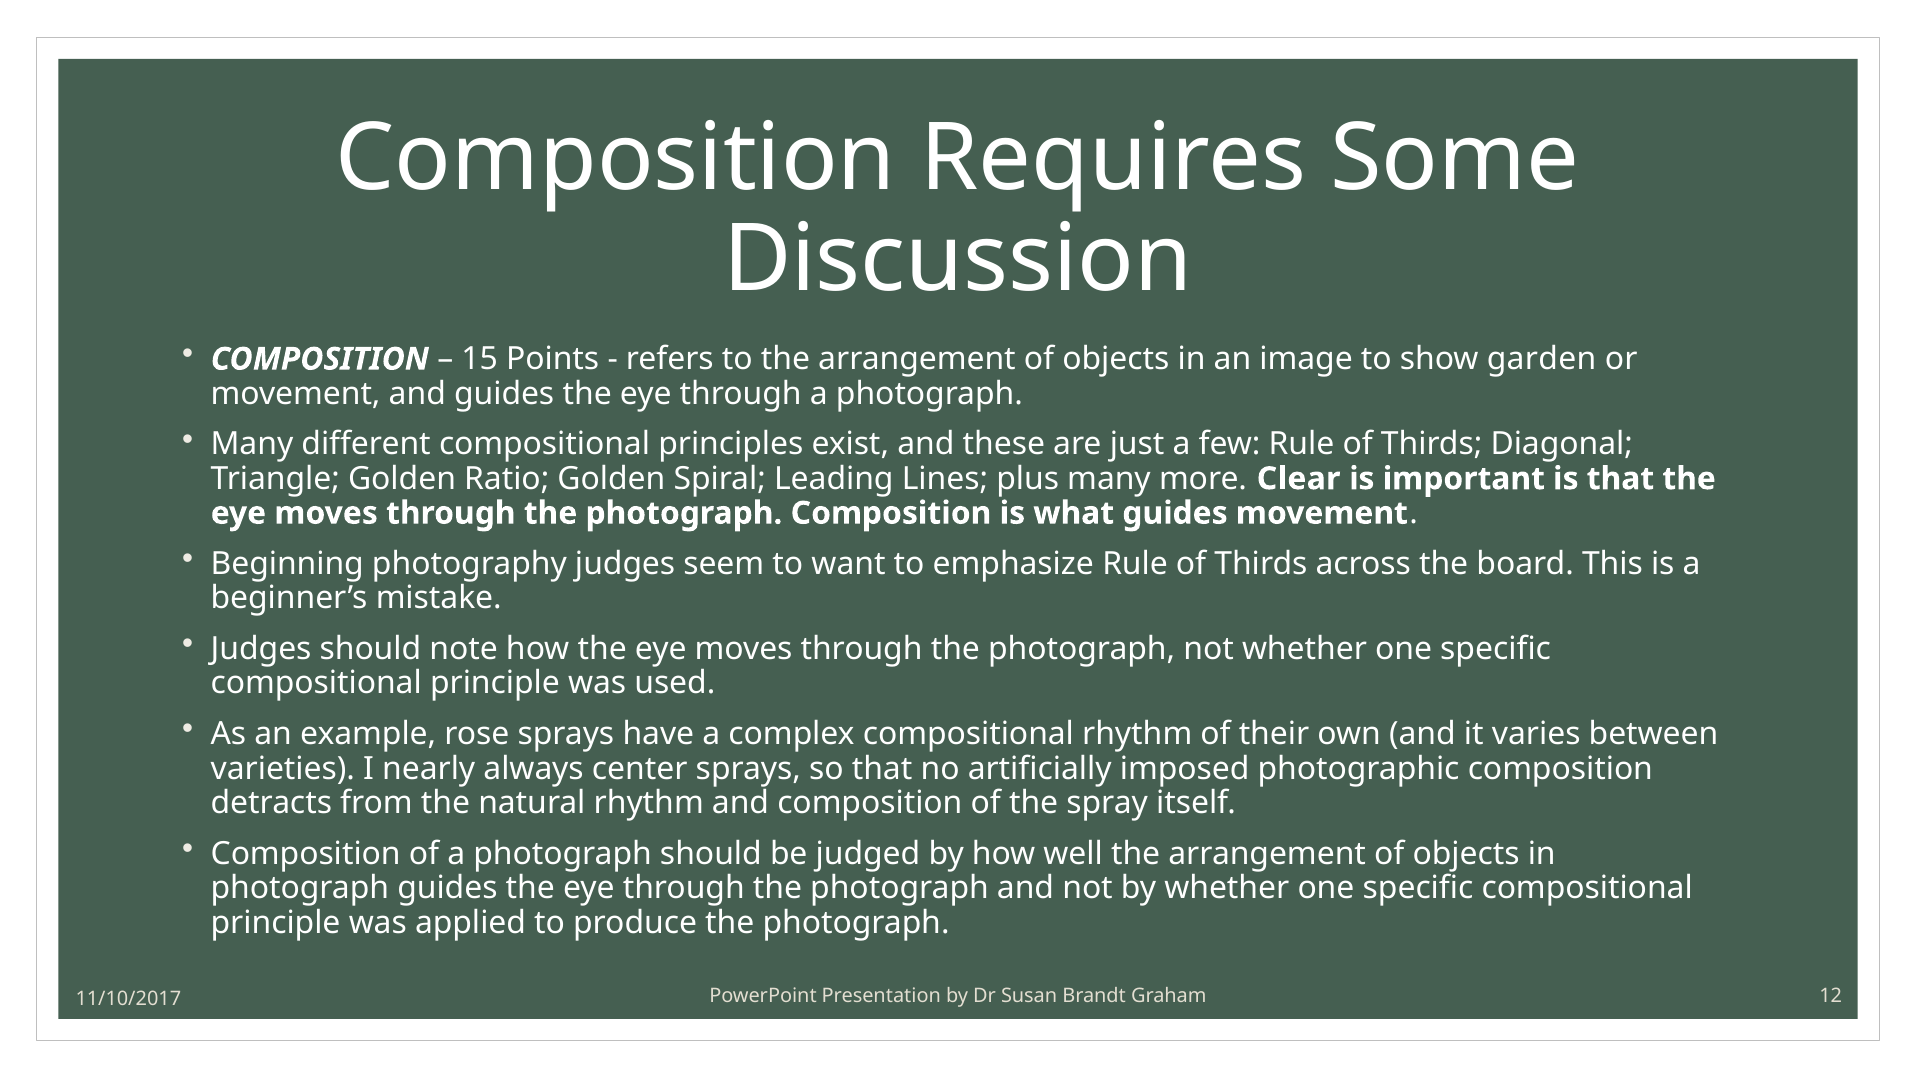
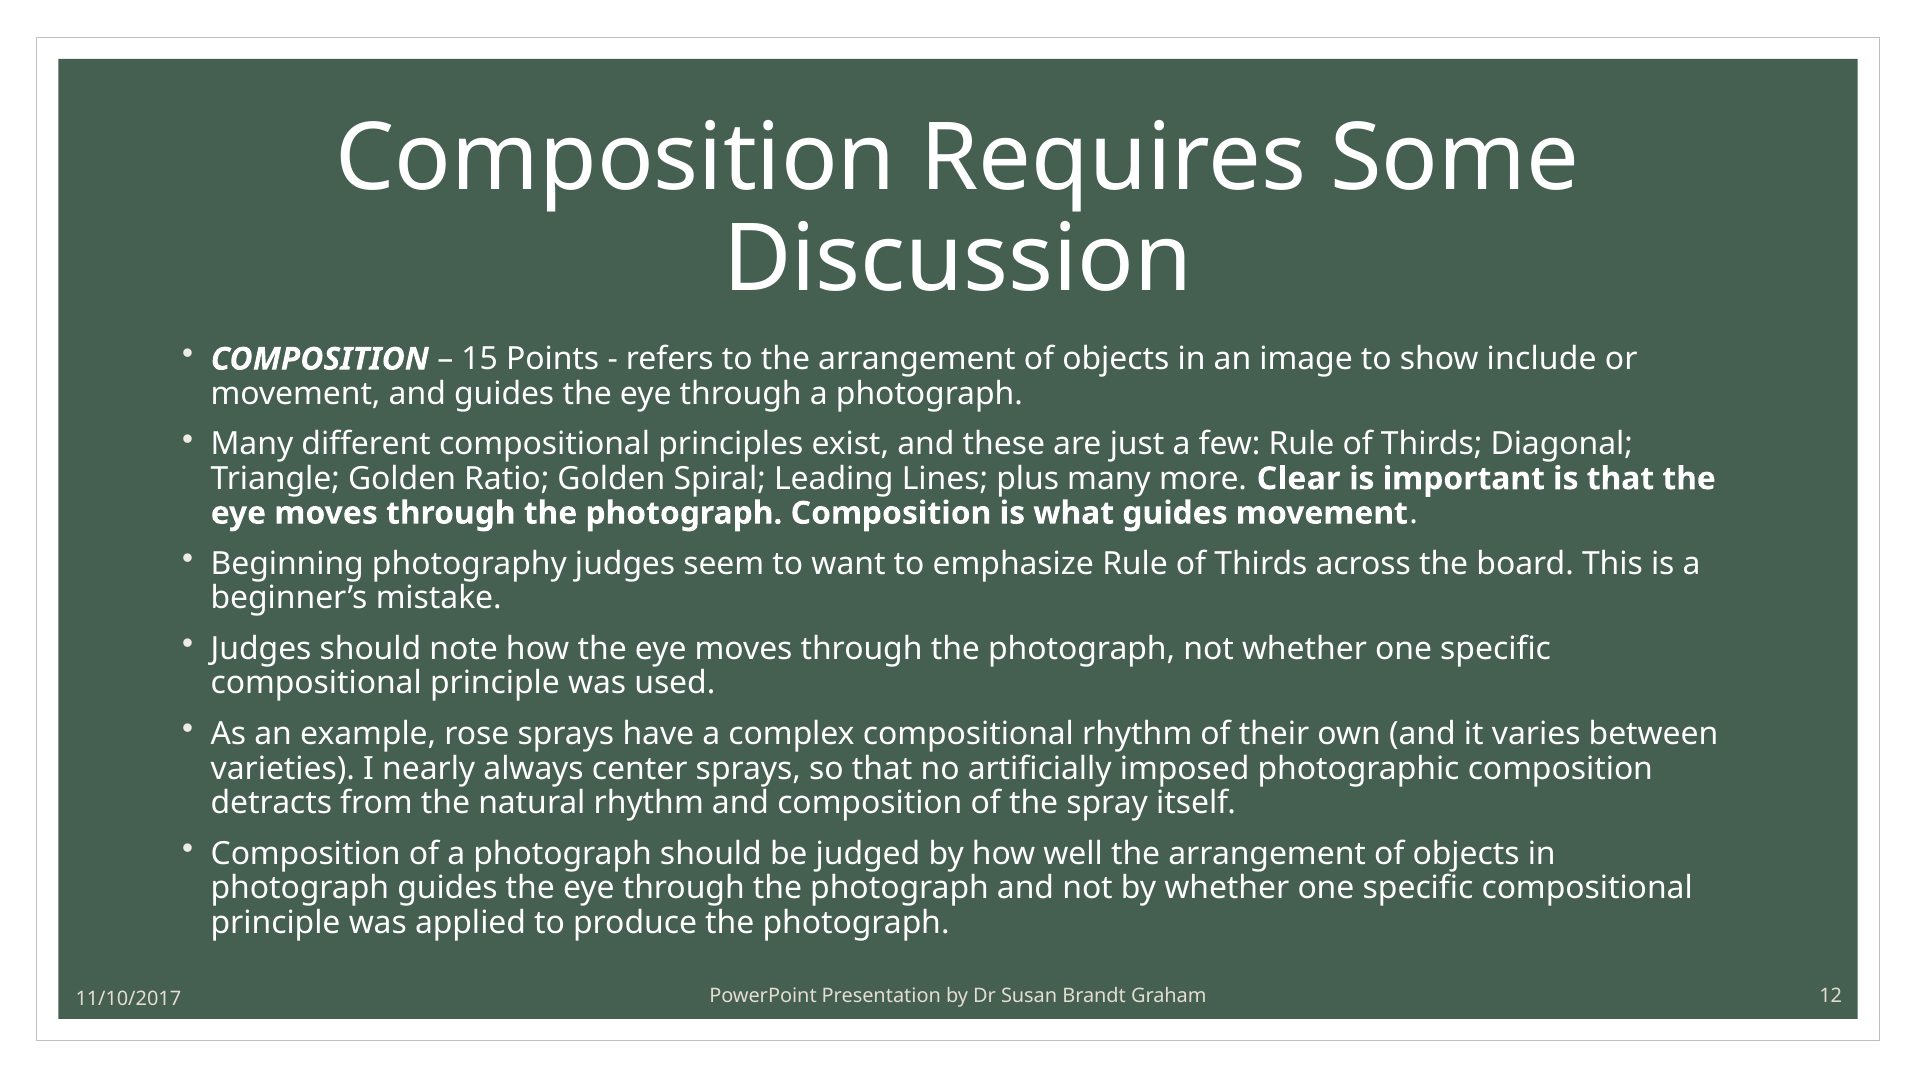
garden: garden -> include
